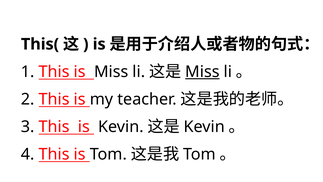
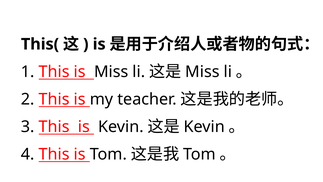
Miss at (202, 72) underline: present -> none
